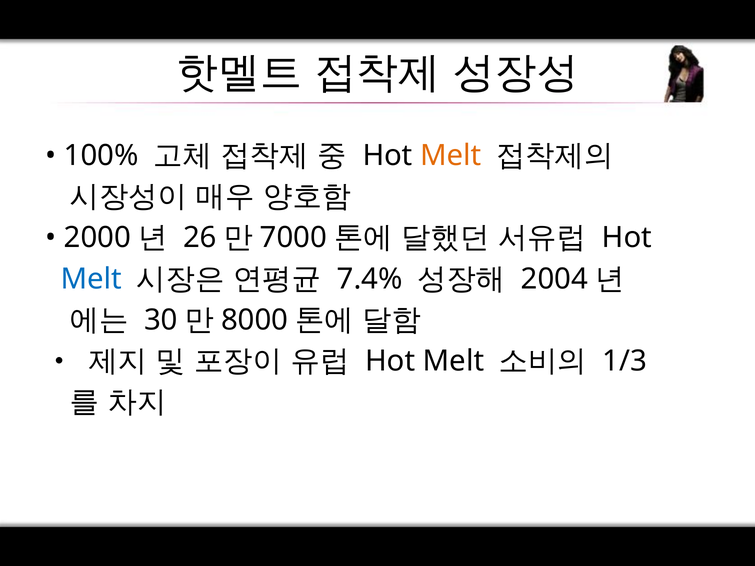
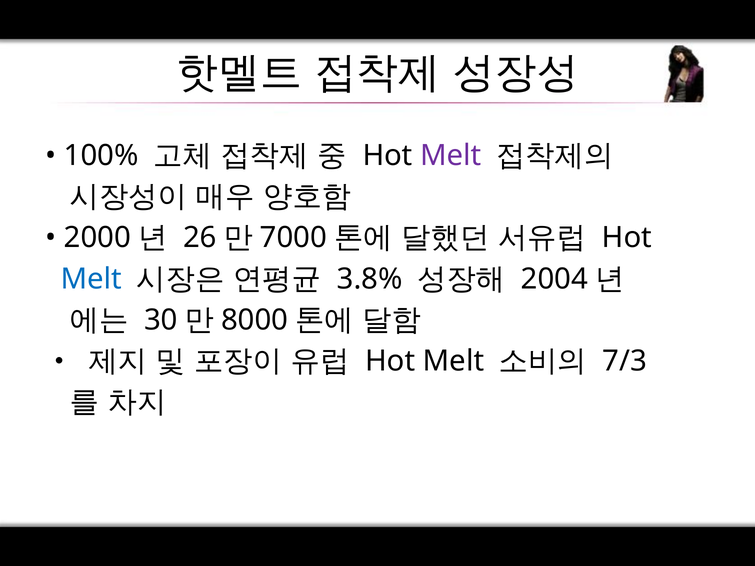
Melt at (451, 156) colour: orange -> purple
7.4%: 7.4% -> 3.8%
1/3: 1/3 -> 7/3
